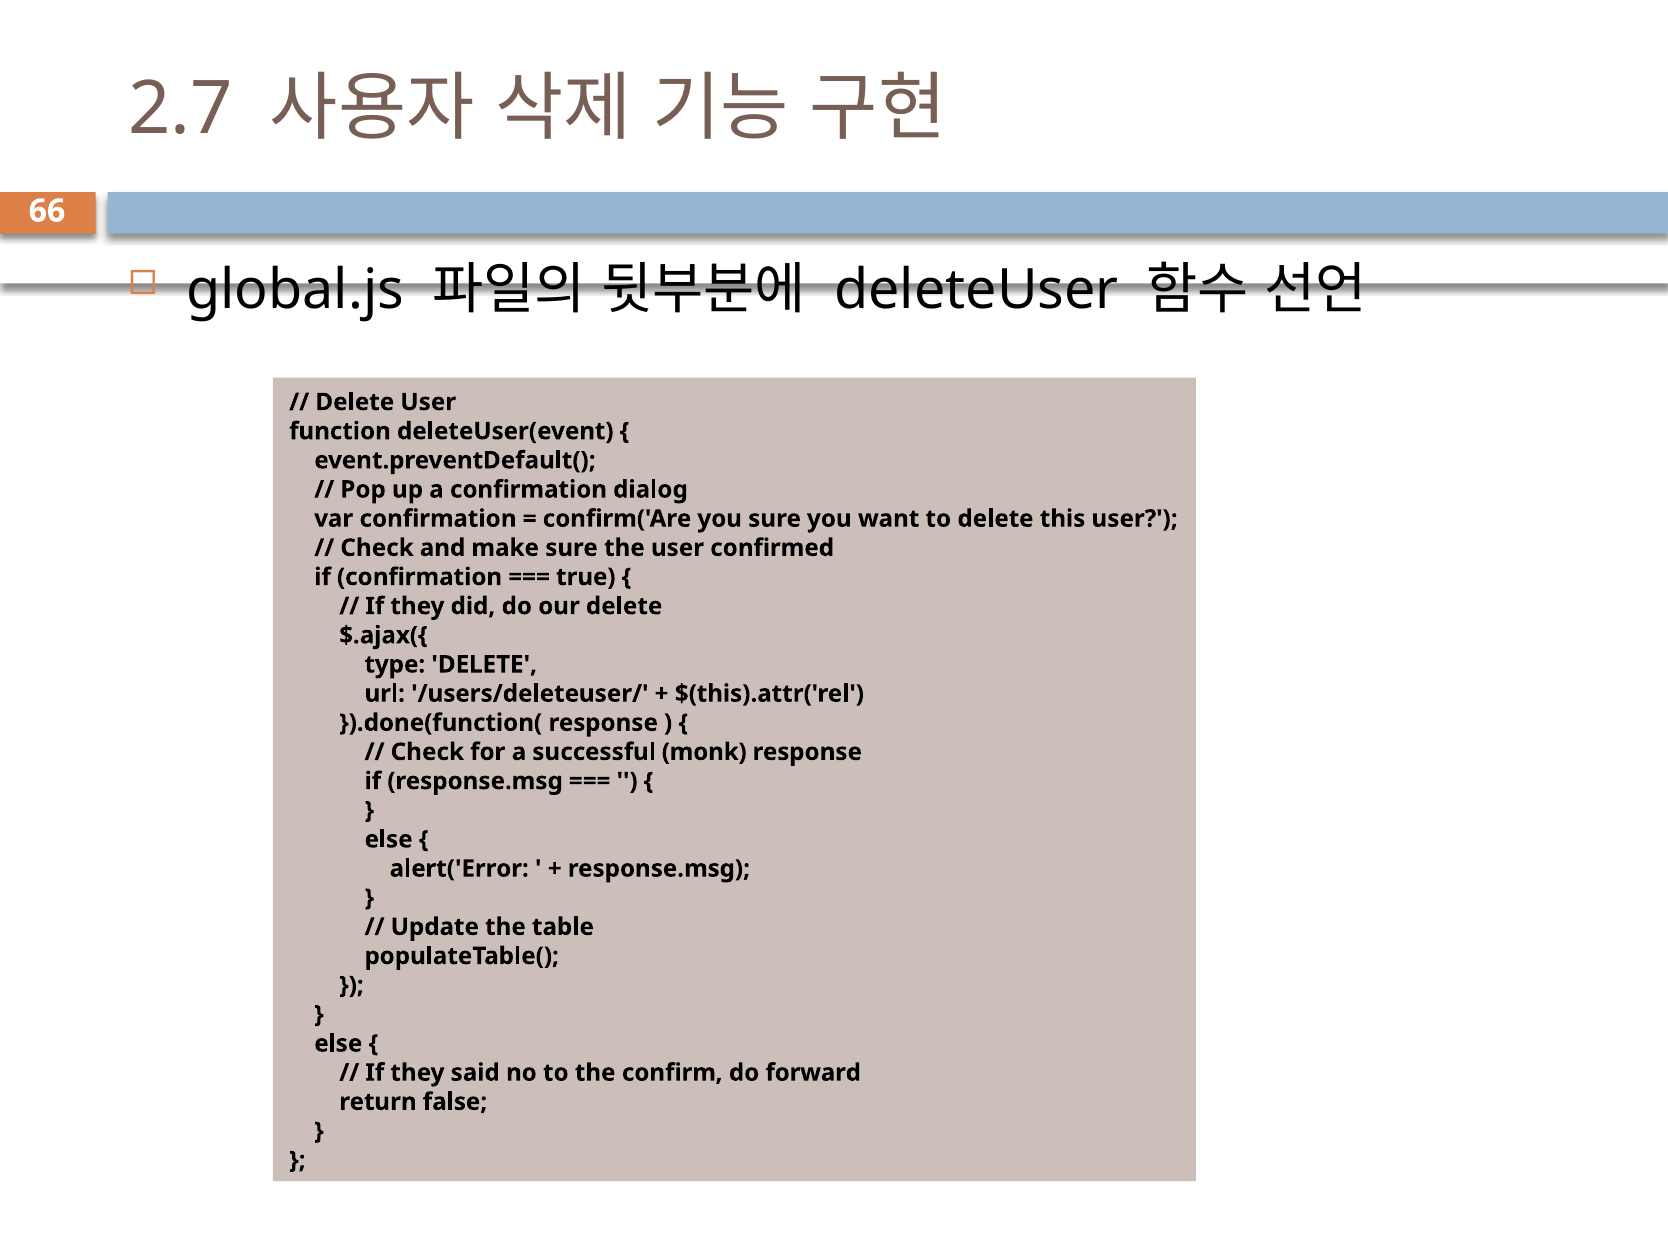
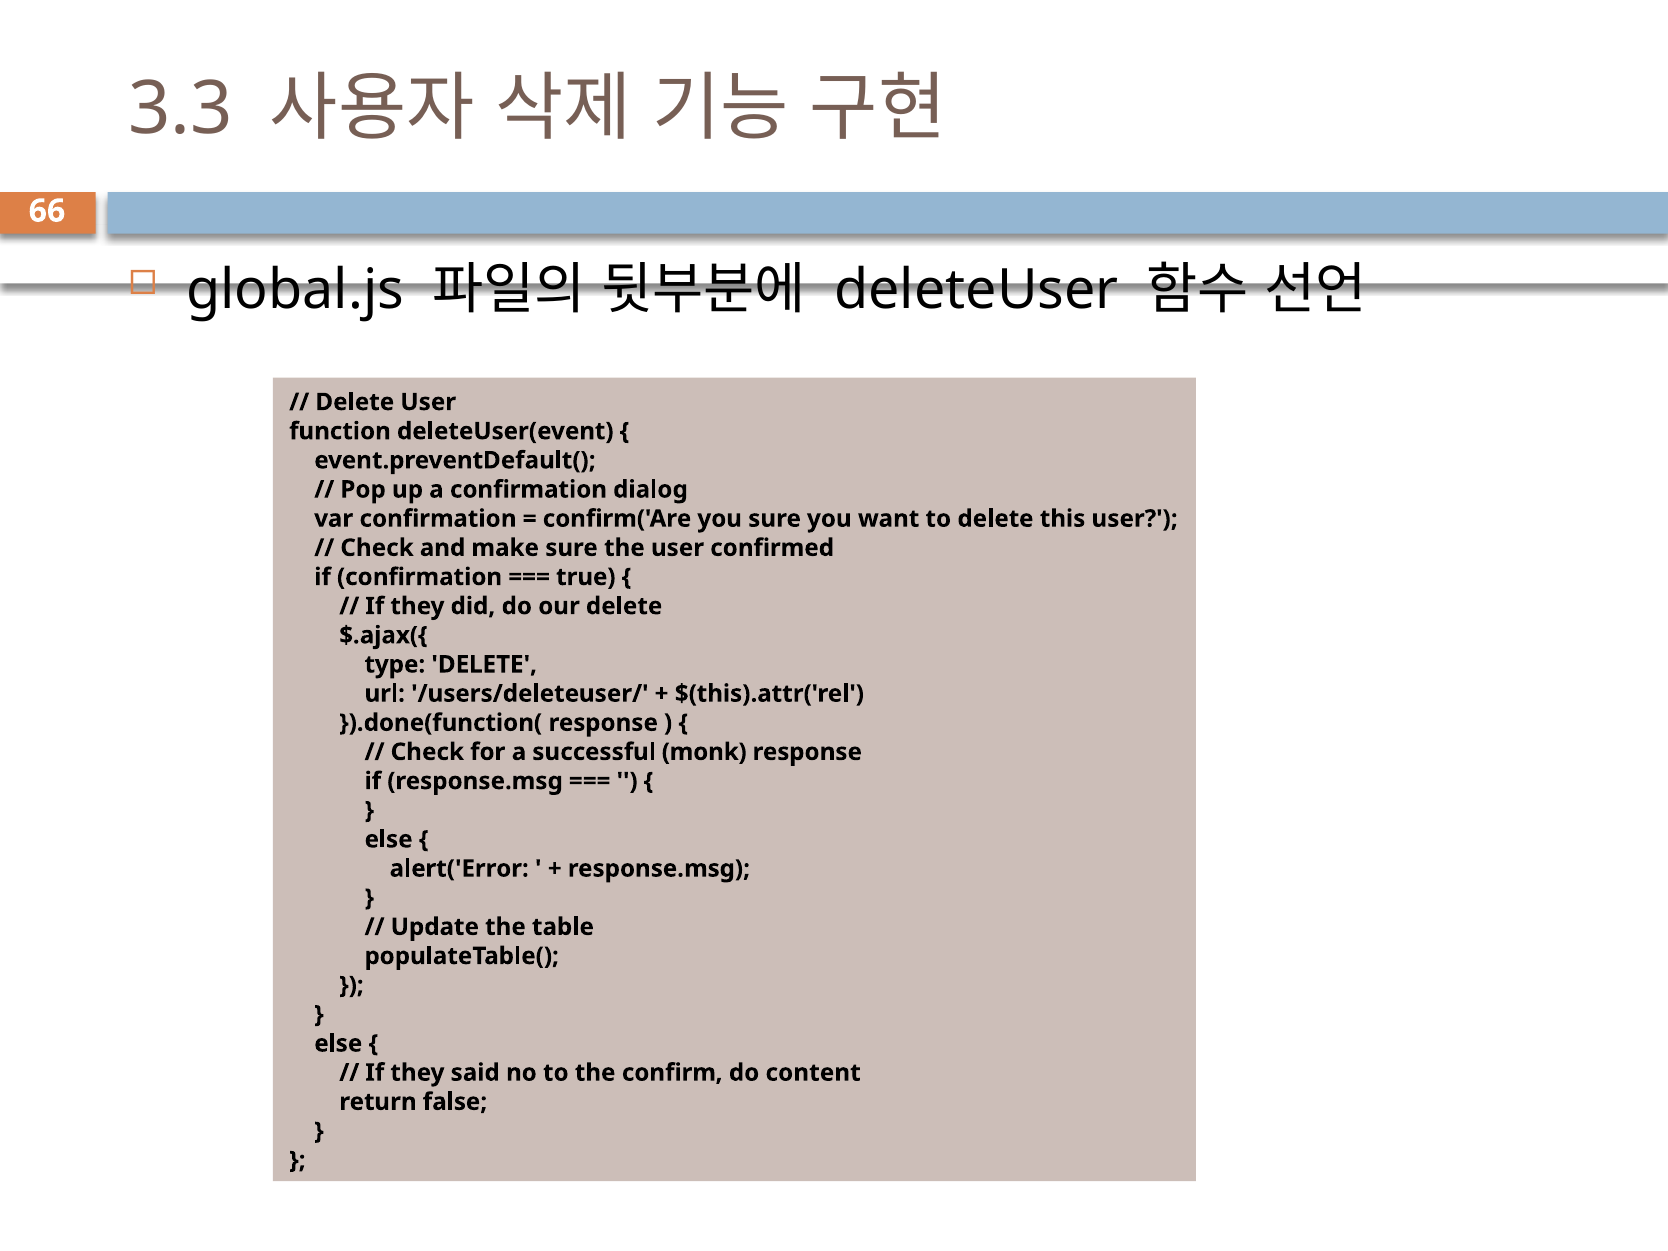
2.7: 2.7 -> 3.3
forward: forward -> content
